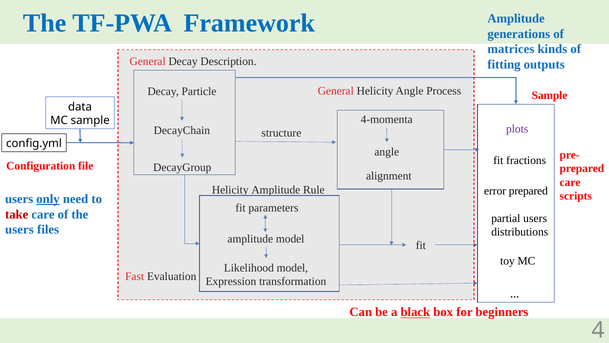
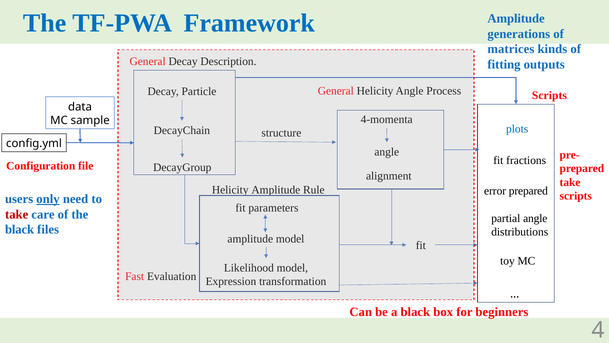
Sample at (550, 95): Sample -> Scripts
plots colour: purple -> blue
care at (570, 182): care -> take
partial users: users -> angle
users at (19, 229): users -> black
black at (415, 312) underline: present -> none
